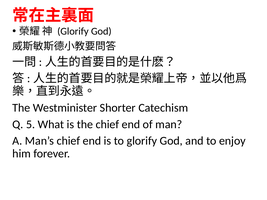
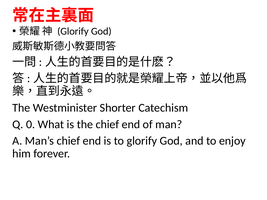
5: 5 -> 0
